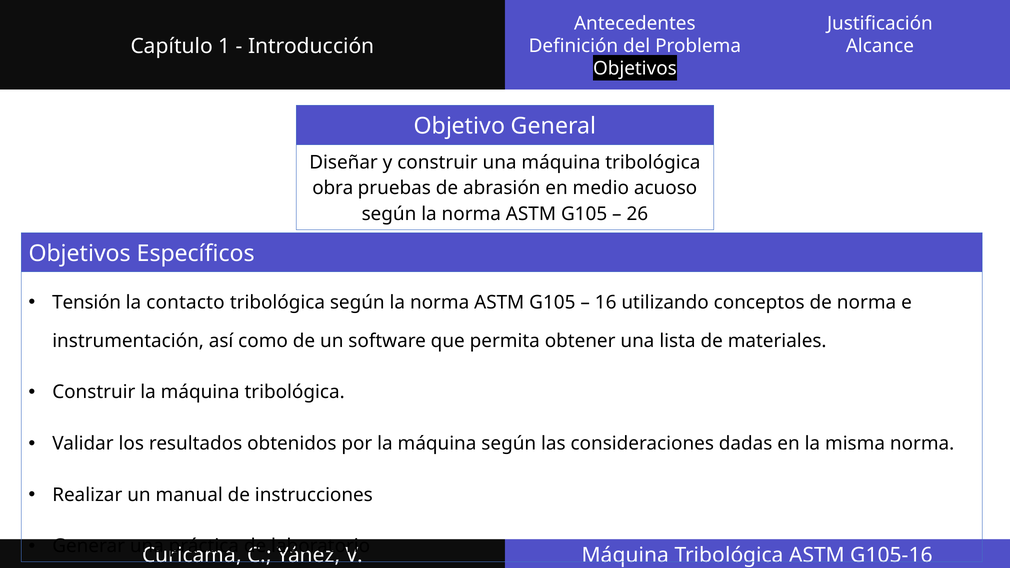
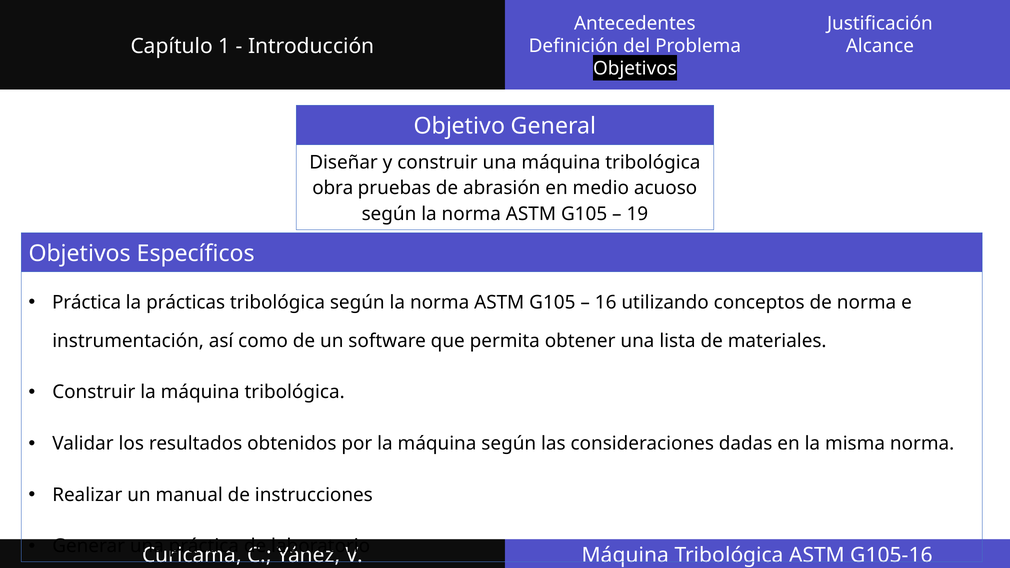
26: 26 -> 19
Tensión at (87, 302): Tensión -> Práctica
contacto: contacto -> prácticas
